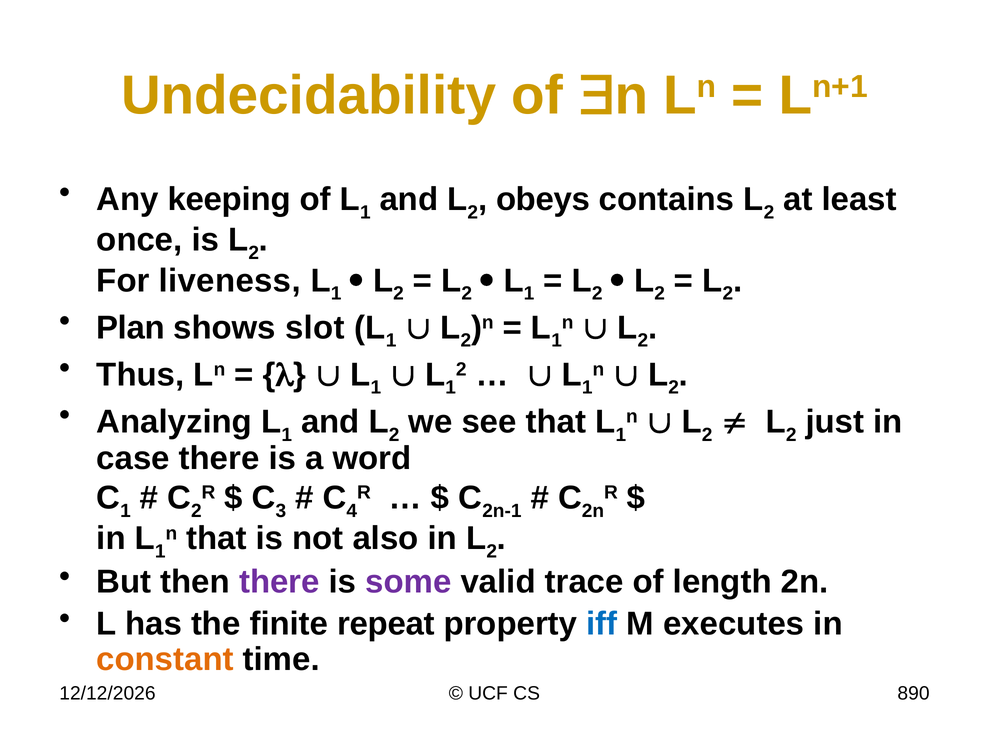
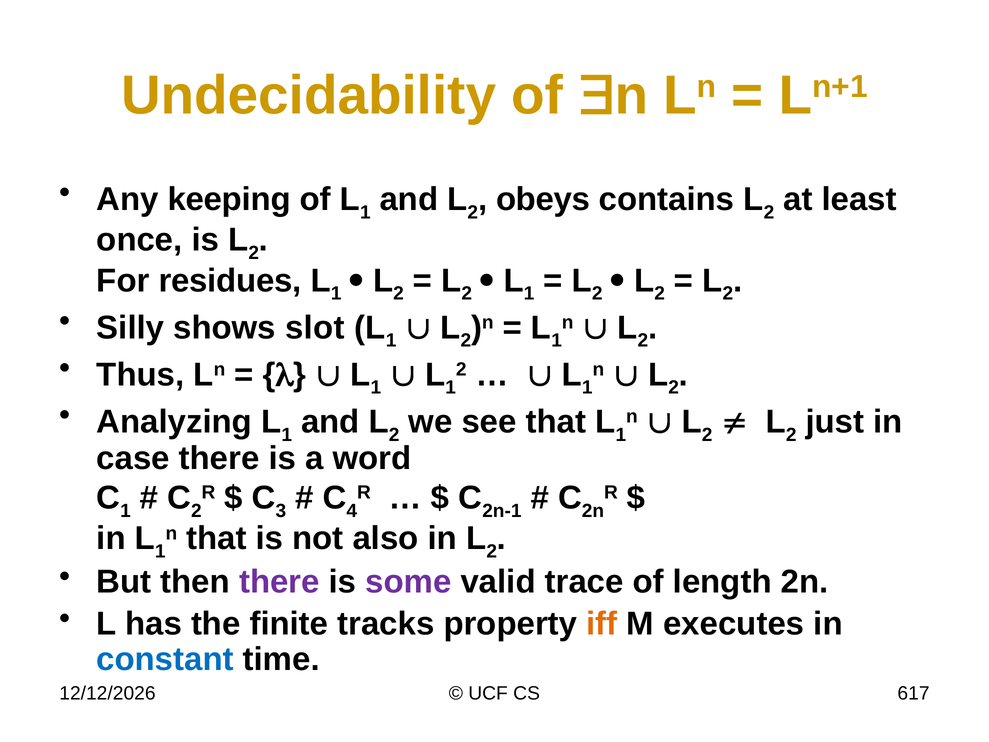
liveness: liveness -> residues
Plan: Plan -> Silly
repeat: repeat -> tracks
iff colour: blue -> orange
constant colour: orange -> blue
890: 890 -> 617
